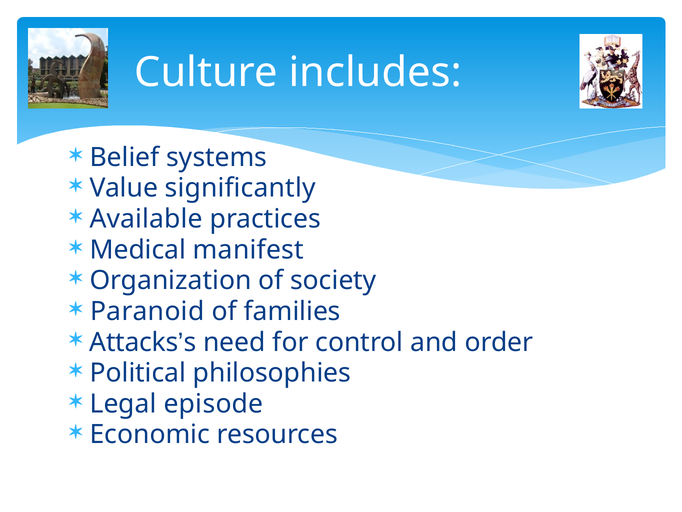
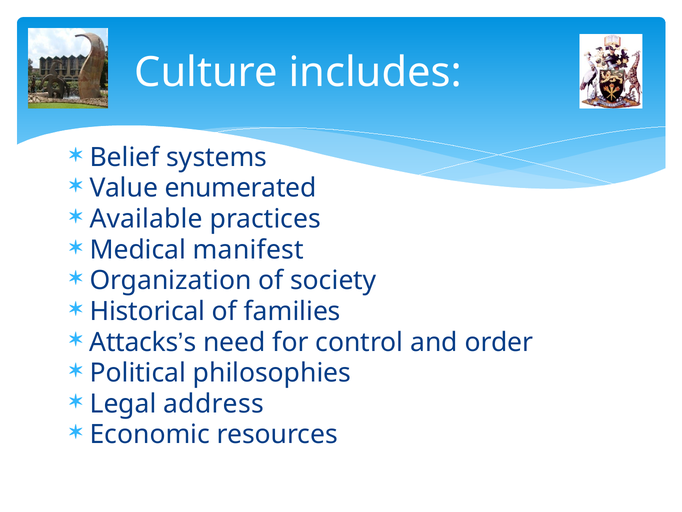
significantly: significantly -> enumerated
Paranoid: Paranoid -> Historical
episode: episode -> address
